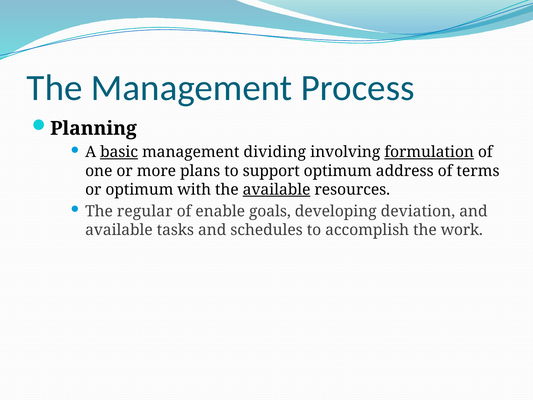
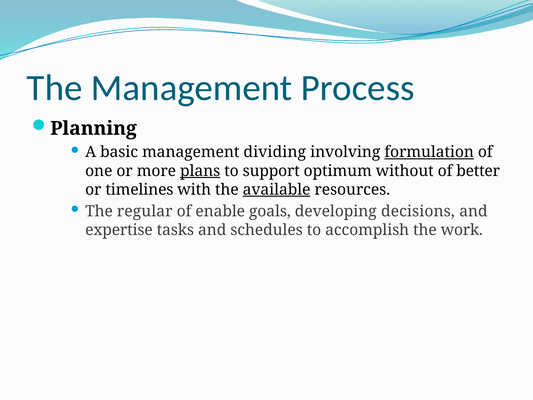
basic underline: present -> none
plans underline: none -> present
address: address -> without
terms: terms -> better
or optimum: optimum -> timelines
deviation: deviation -> decisions
available at (119, 230): available -> expertise
